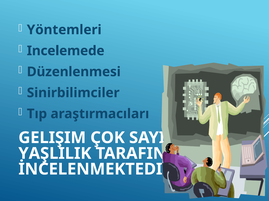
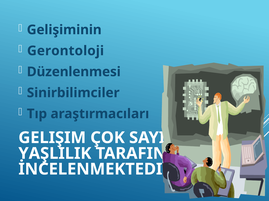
Yöntemleri: Yöntemleri -> Gelişiminin
Incelemede: Incelemede -> Gerontoloji
